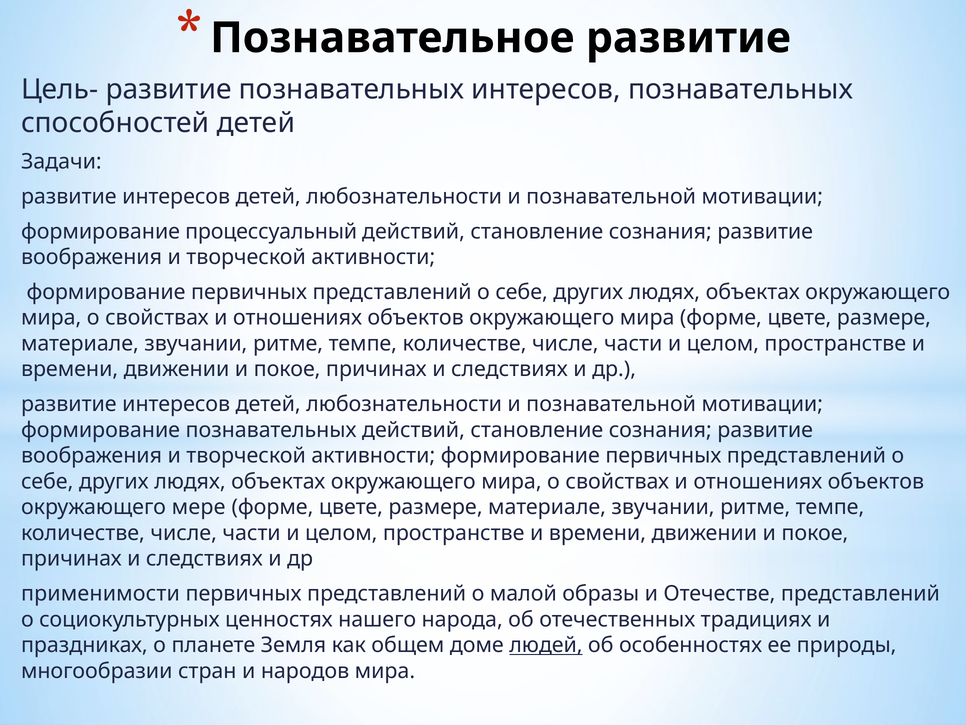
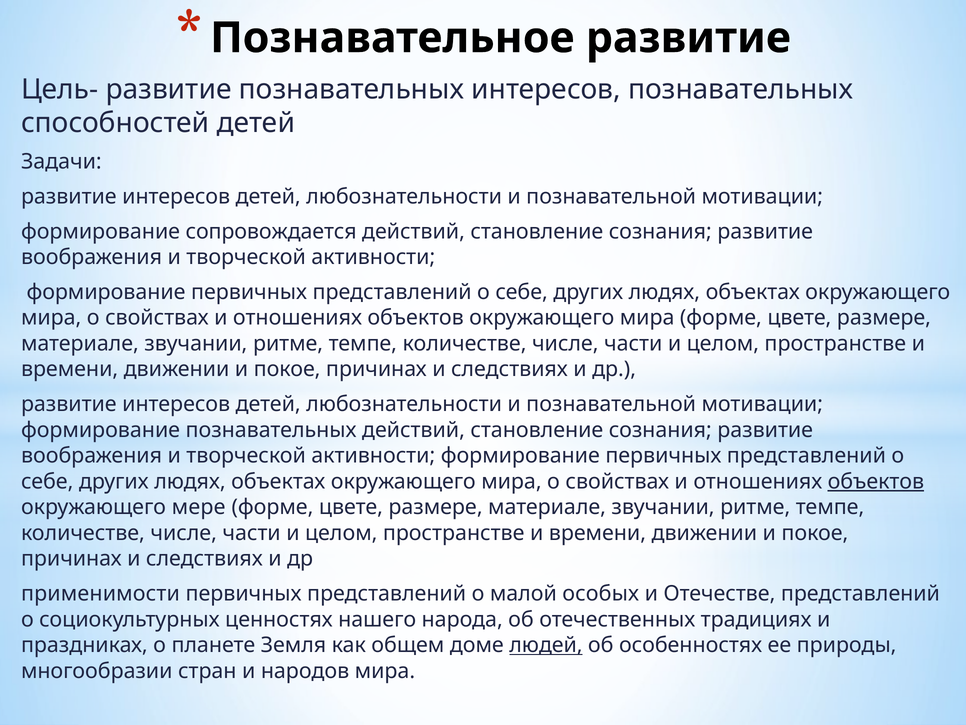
процессуальный: процессуальный -> сопровождается
объектов at (876, 481) underline: none -> present
образы: образы -> особых
